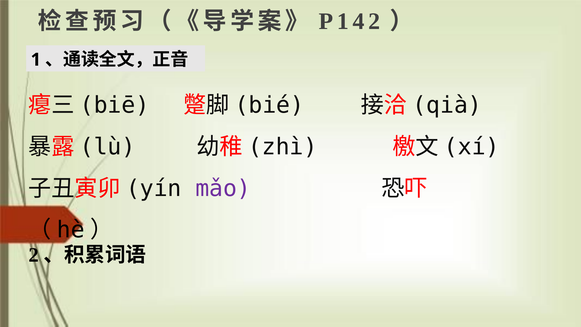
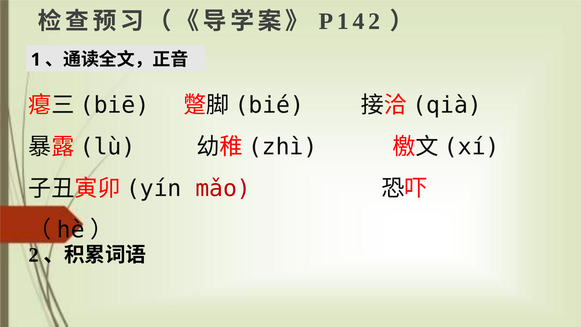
mǎo colour: purple -> red
